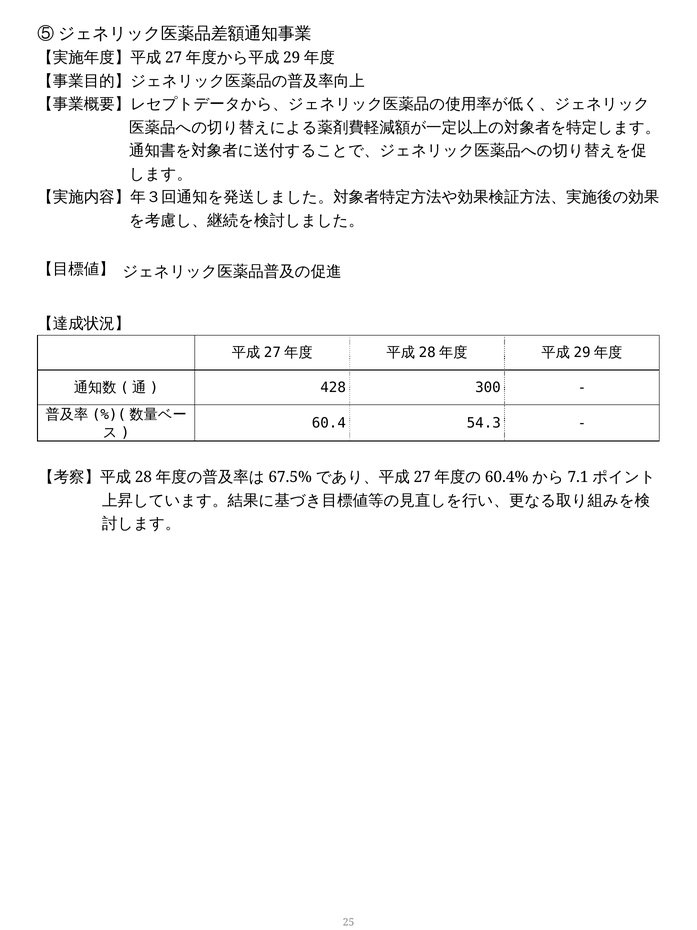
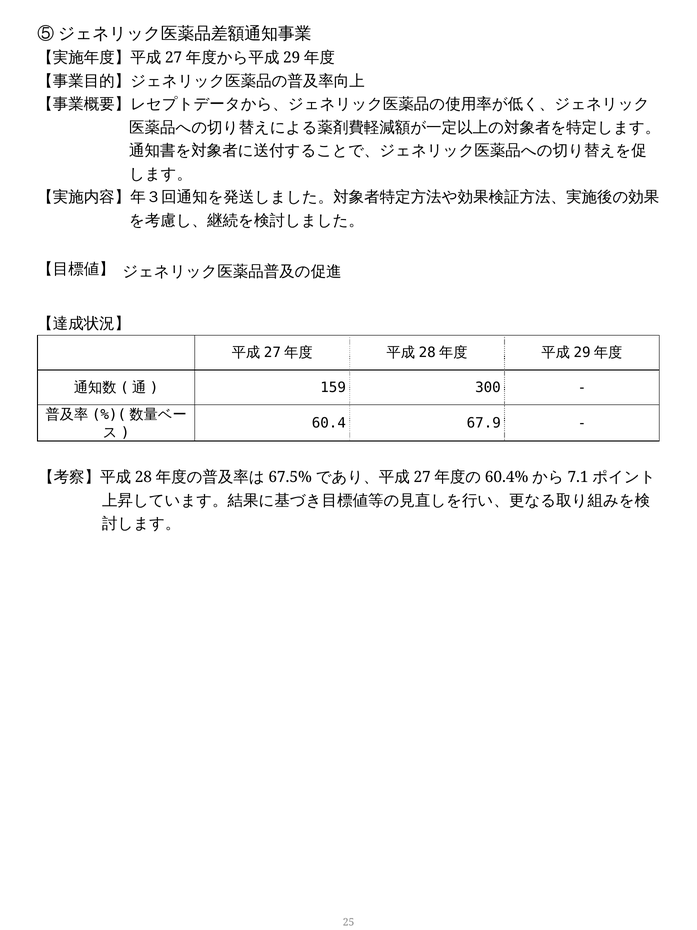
428: 428 -> 159
54.3: 54.3 -> 67.9
